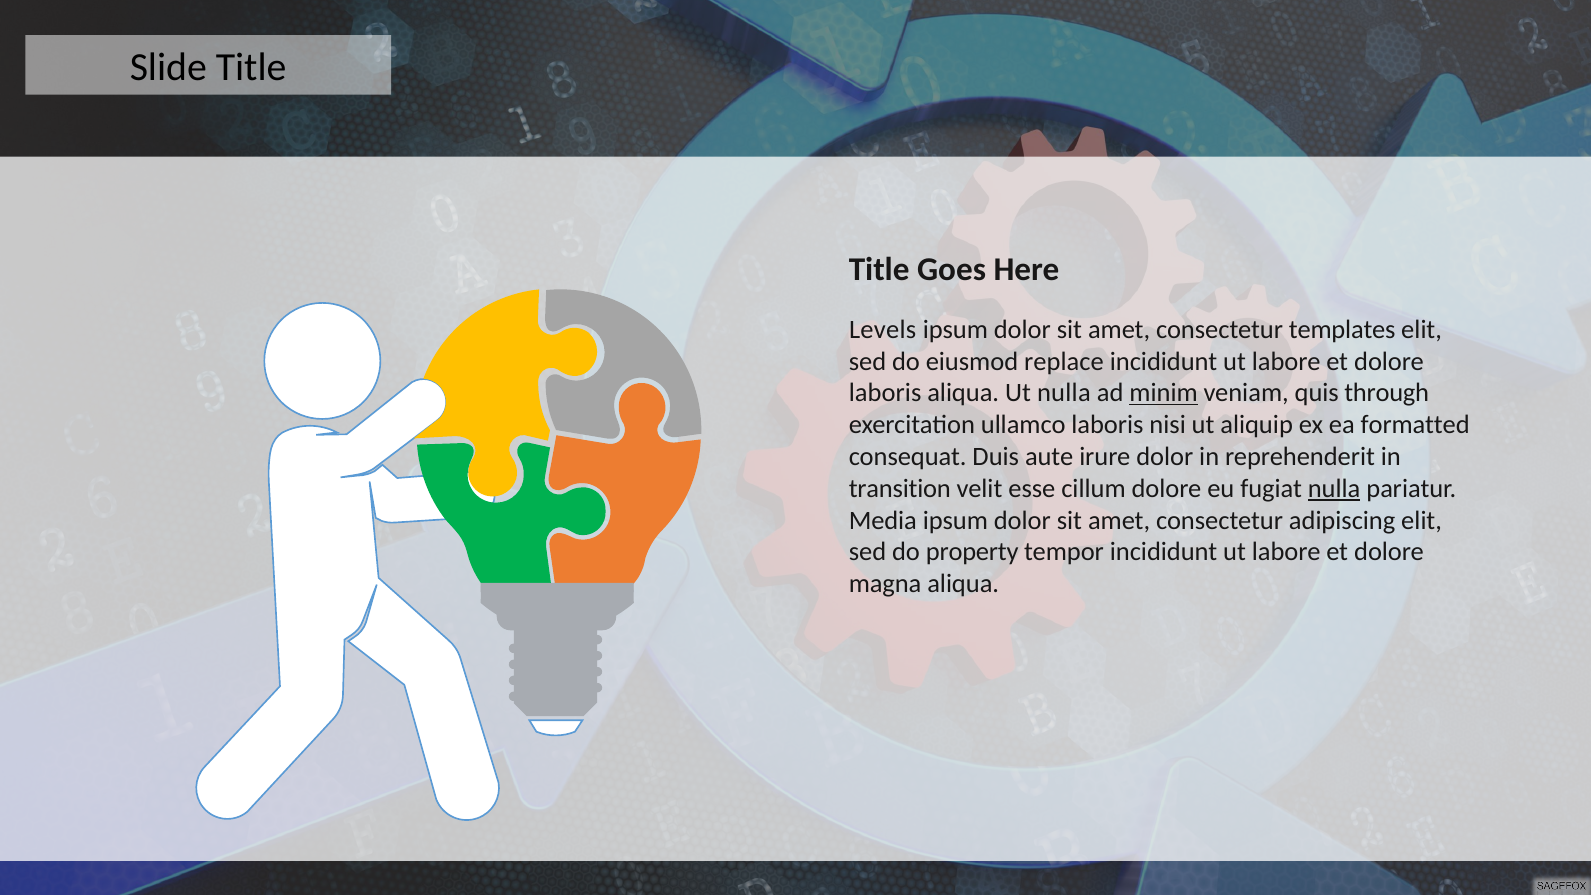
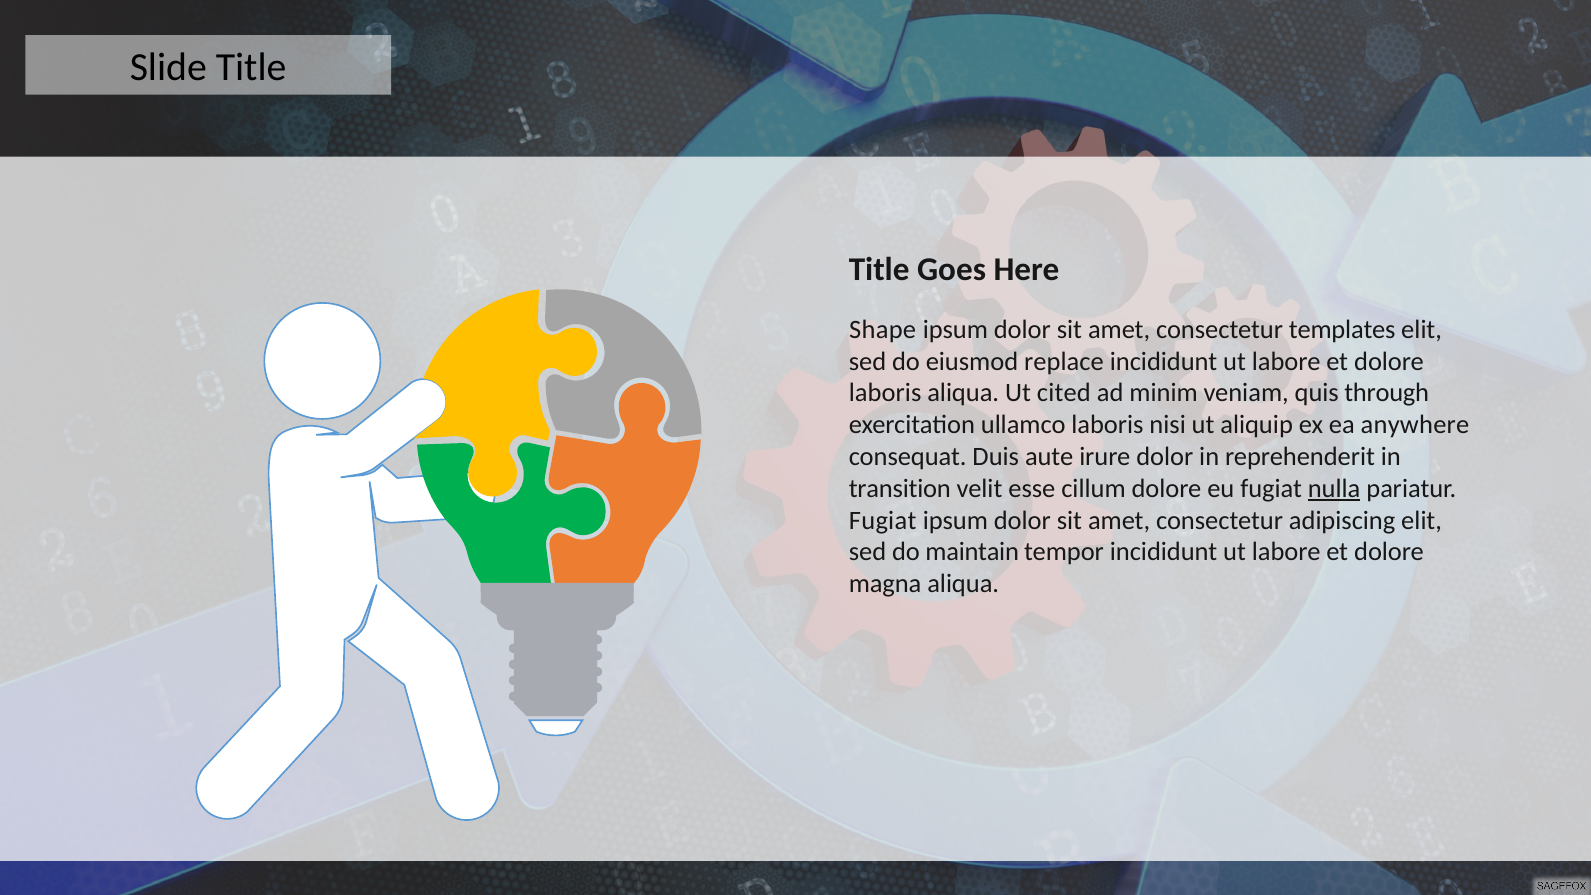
Levels: Levels -> Shape
Ut nulla: nulla -> cited
minim underline: present -> none
formatted: formatted -> anywhere
Media at (883, 520): Media -> Fugiat
property: property -> maintain
